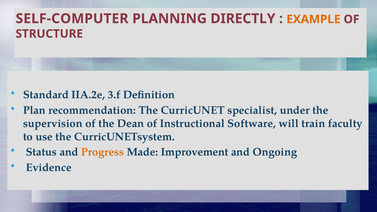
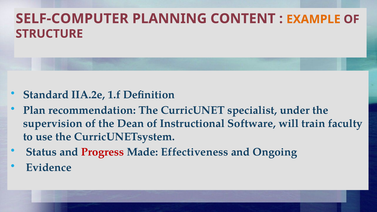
DIRECTLY: DIRECTLY -> CONTENT
3.f: 3.f -> 1.f
Progress colour: orange -> red
Improvement: Improvement -> Effectiveness
